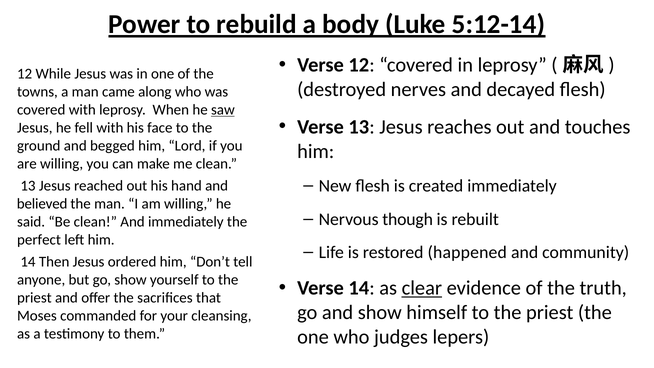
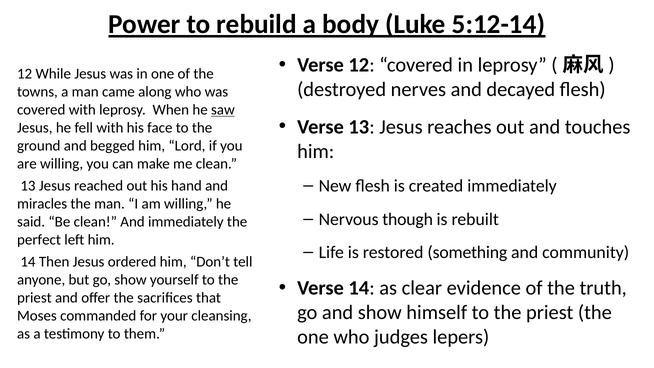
believed: believed -> miracles
happened: happened -> something
clear underline: present -> none
